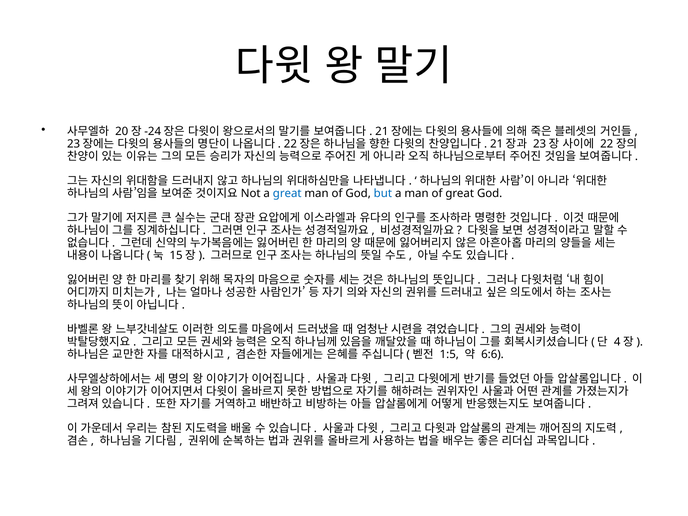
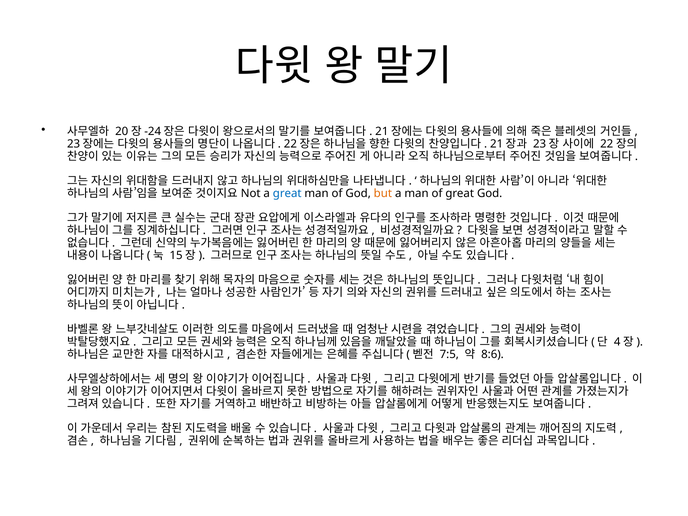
but colour: blue -> orange
1:5: 1:5 -> 7:5
6:6: 6:6 -> 8:6
